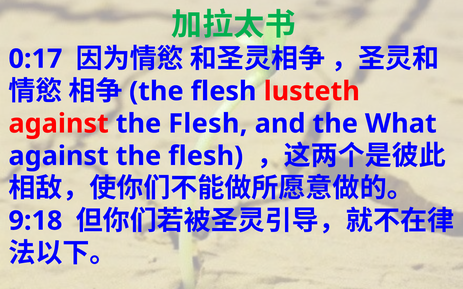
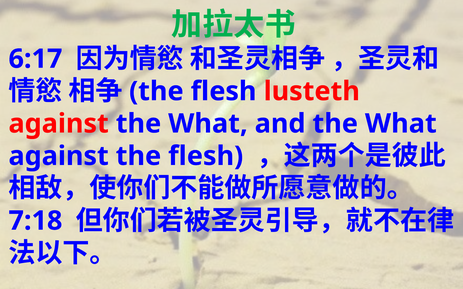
0:17: 0:17 -> 6:17
Flesh at (208, 124): Flesh -> What
9:18: 9:18 -> 7:18
